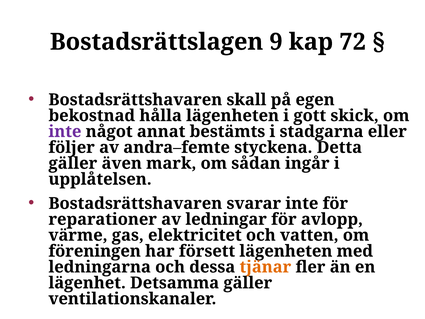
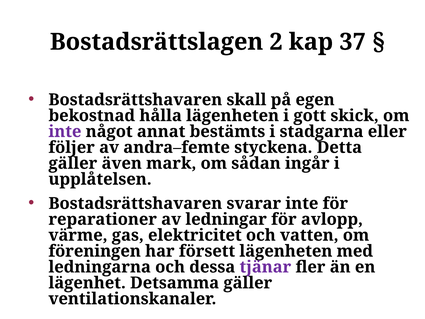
9: 9 -> 2
72: 72 -> 37
tjänar colour: orange -> purple
